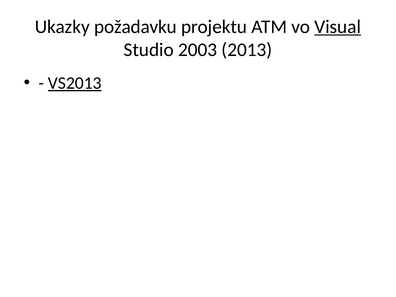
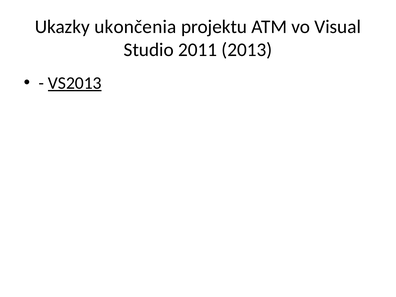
požadavku: požadavku -> ukončenia
Visual underline: present -> none
2003: 2003 -> 2011
